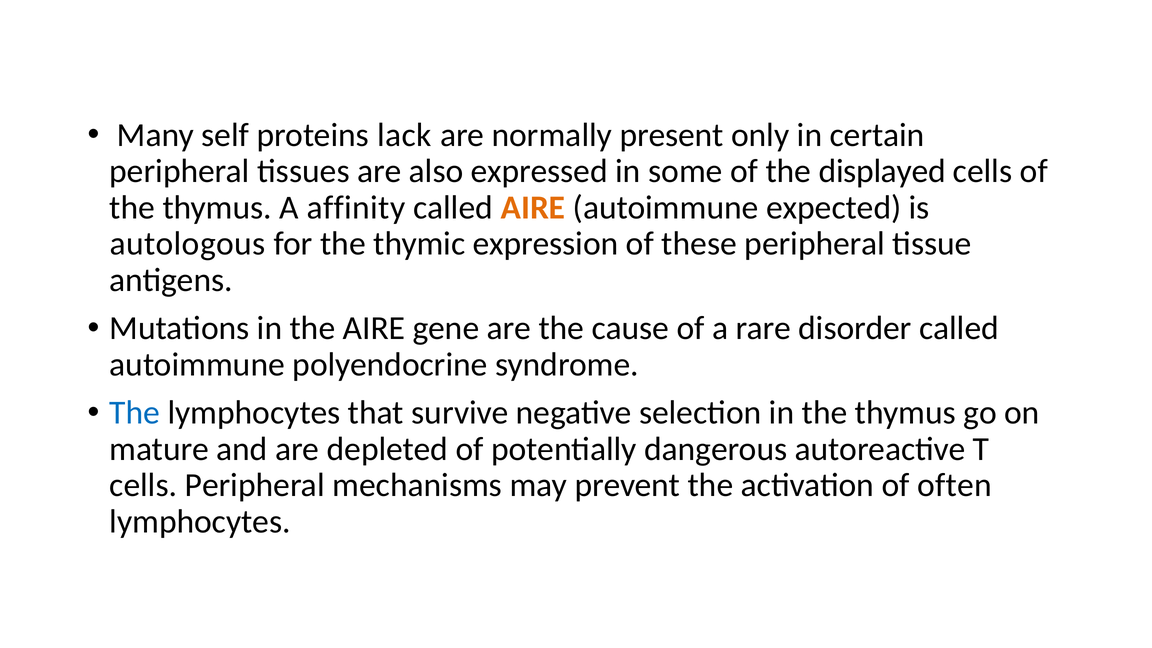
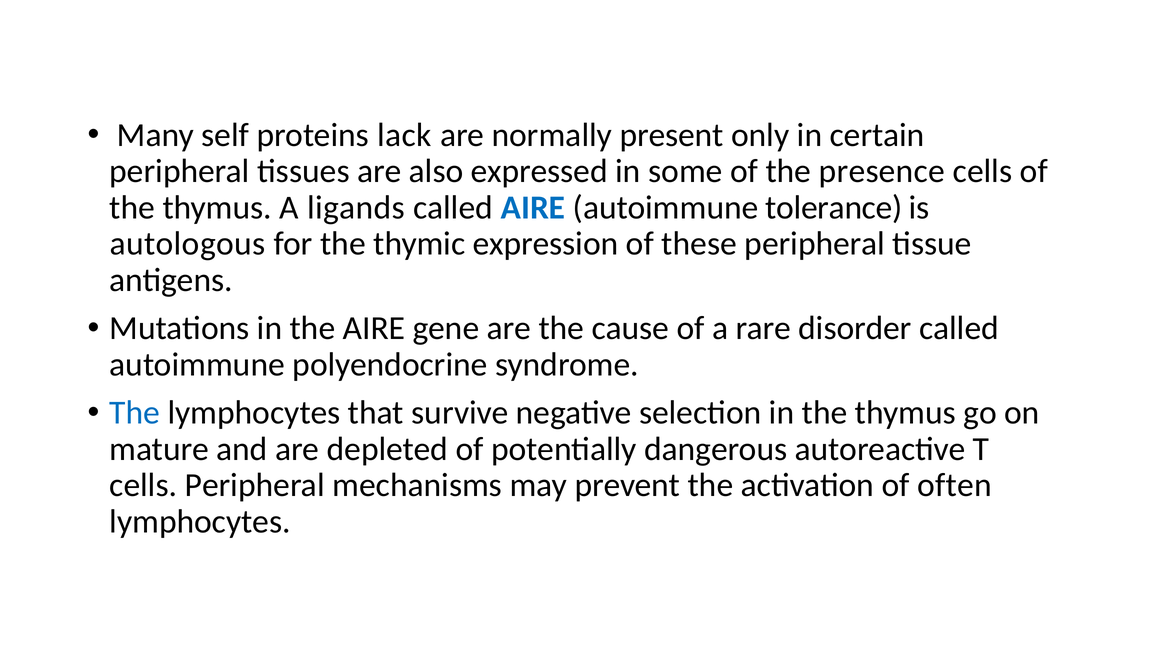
displayed: displayed -> presence
affinity: affinity -> ligands
AIRE at (533, 208) colour: orange -> blue
expected: expected -> tolerance
